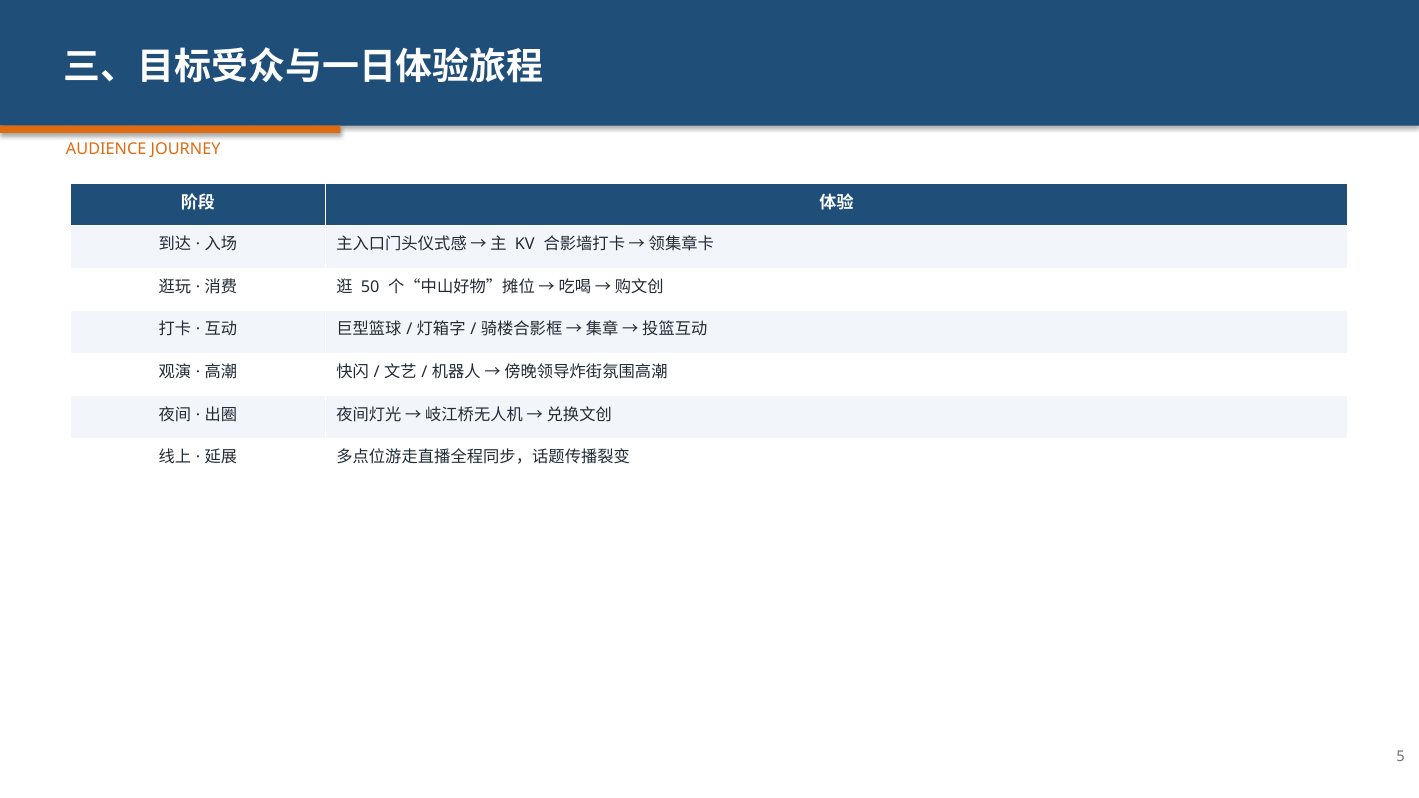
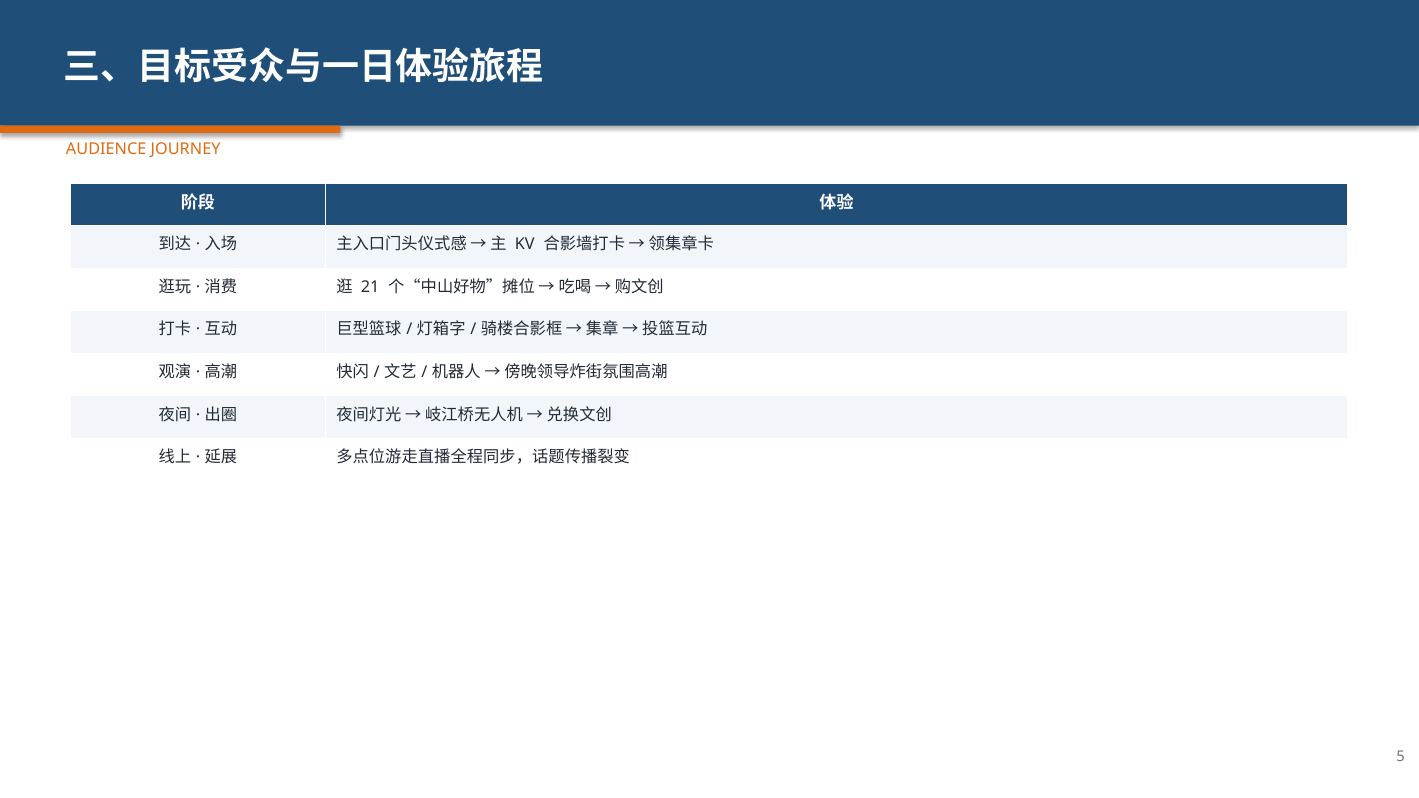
50: 50 -> 21
